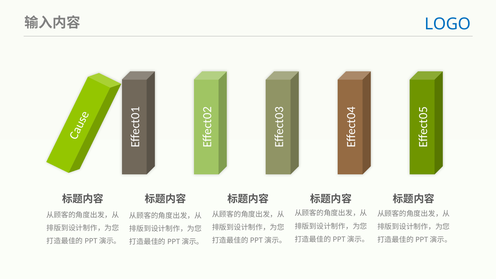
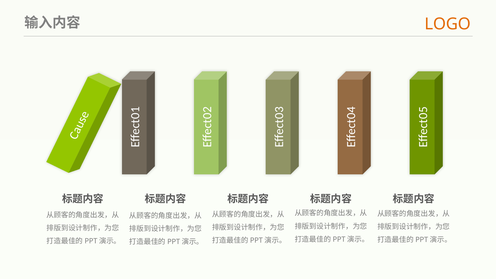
LOGO colour: blue -> orange
